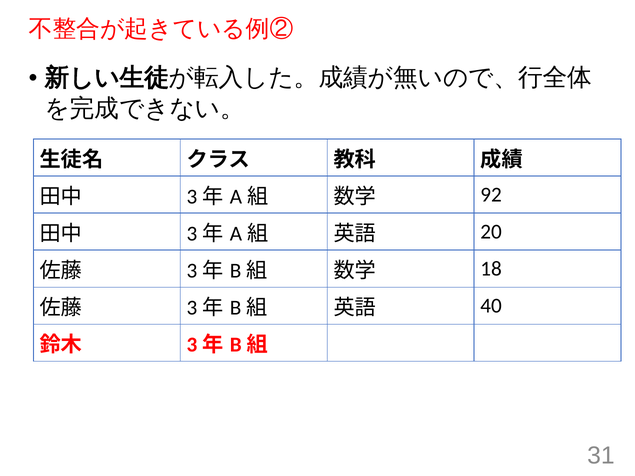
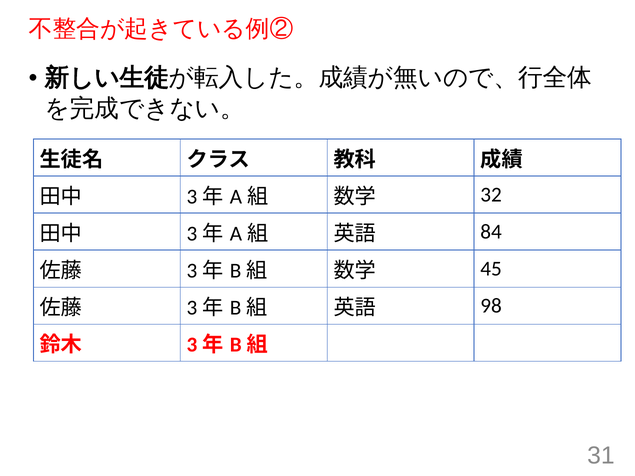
92: 92 -> 32
20: 20 -> 84
18: 18 -> 45
40: 40 -> 98
